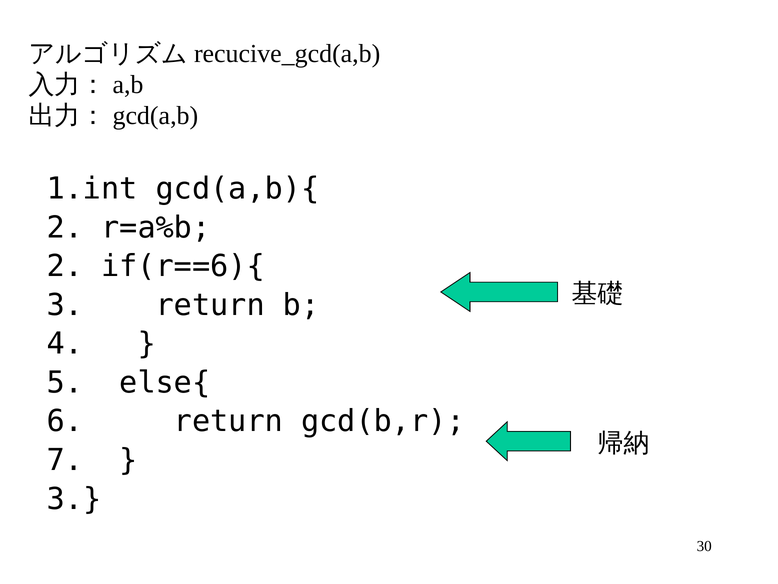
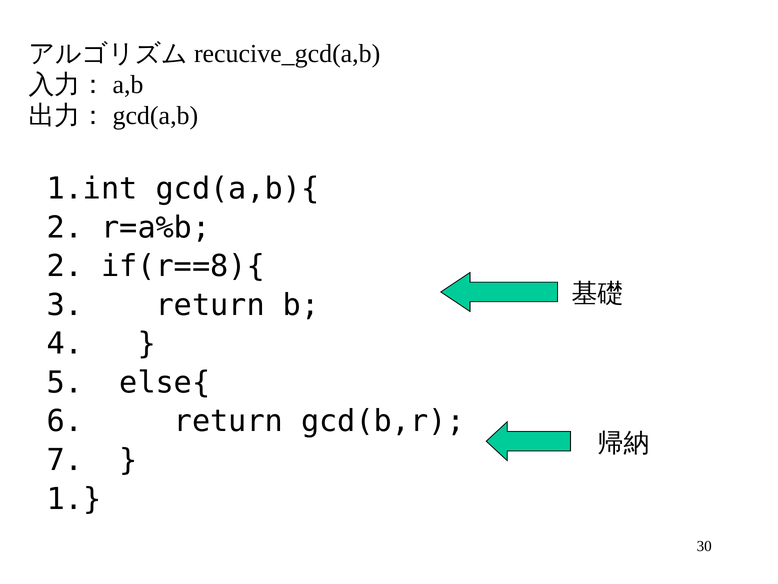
if(r==6){: if(r==6){ -> if(r==8){
3 at (74, 499): 3 -> 1
